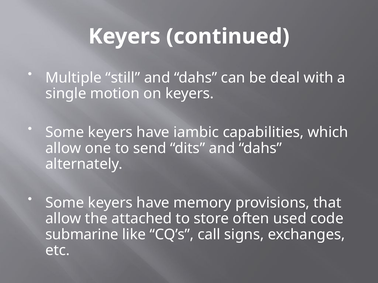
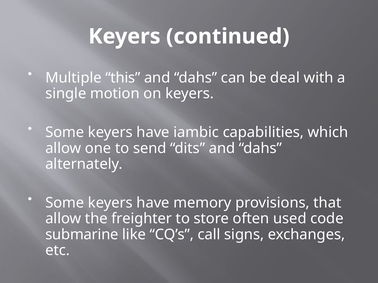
still: still -> this
attached: attached -> freighter
